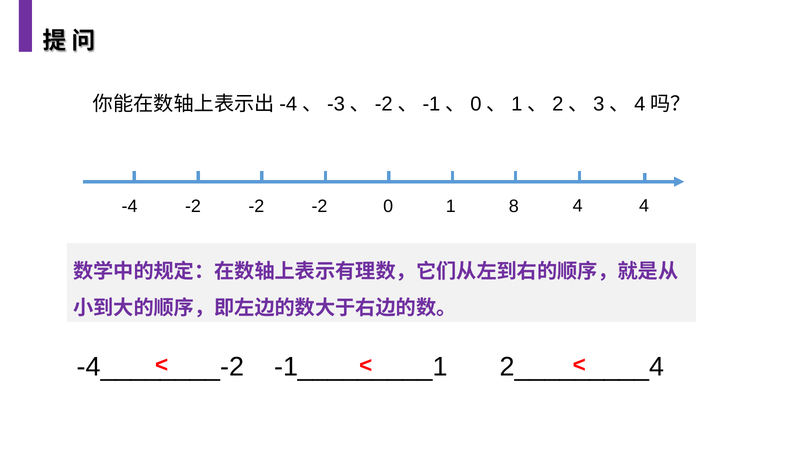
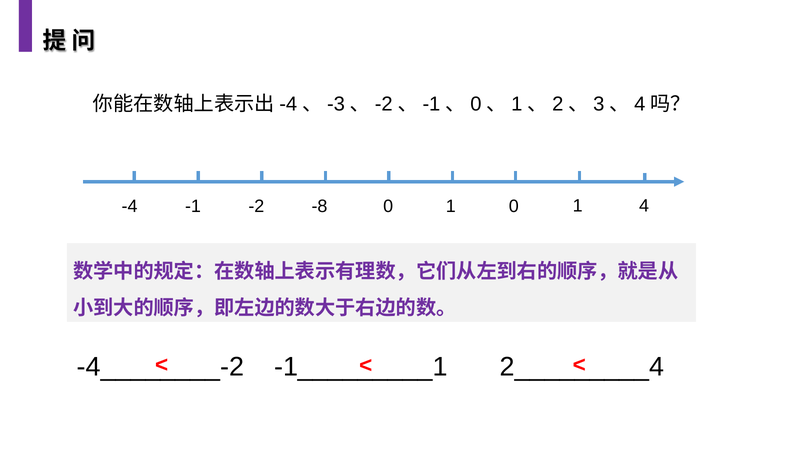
-2 at (193, 206): -2 -> -1
-2 at (320, 206): -2 -> -8
0 8: 8 -> 0
-4 4: 4 -> 1
